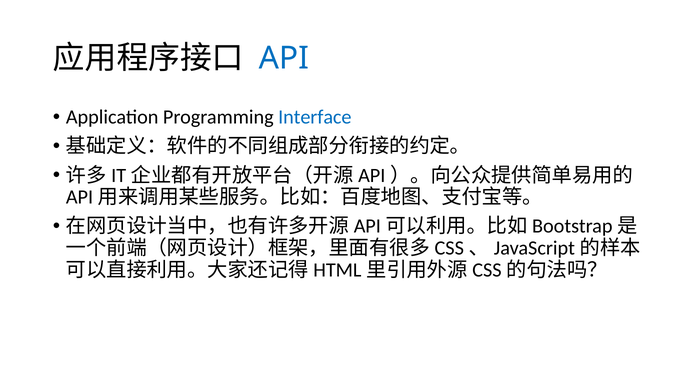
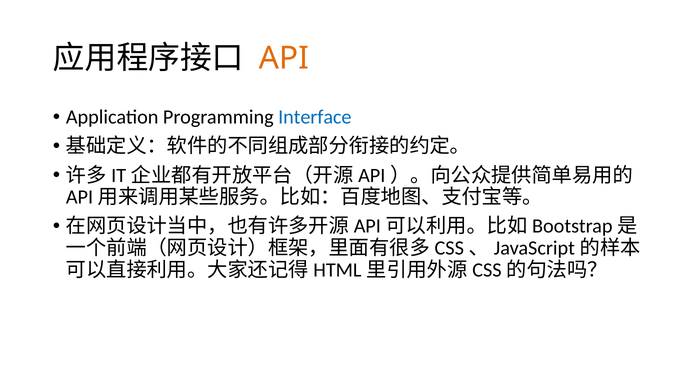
API colour: blue -> orange
